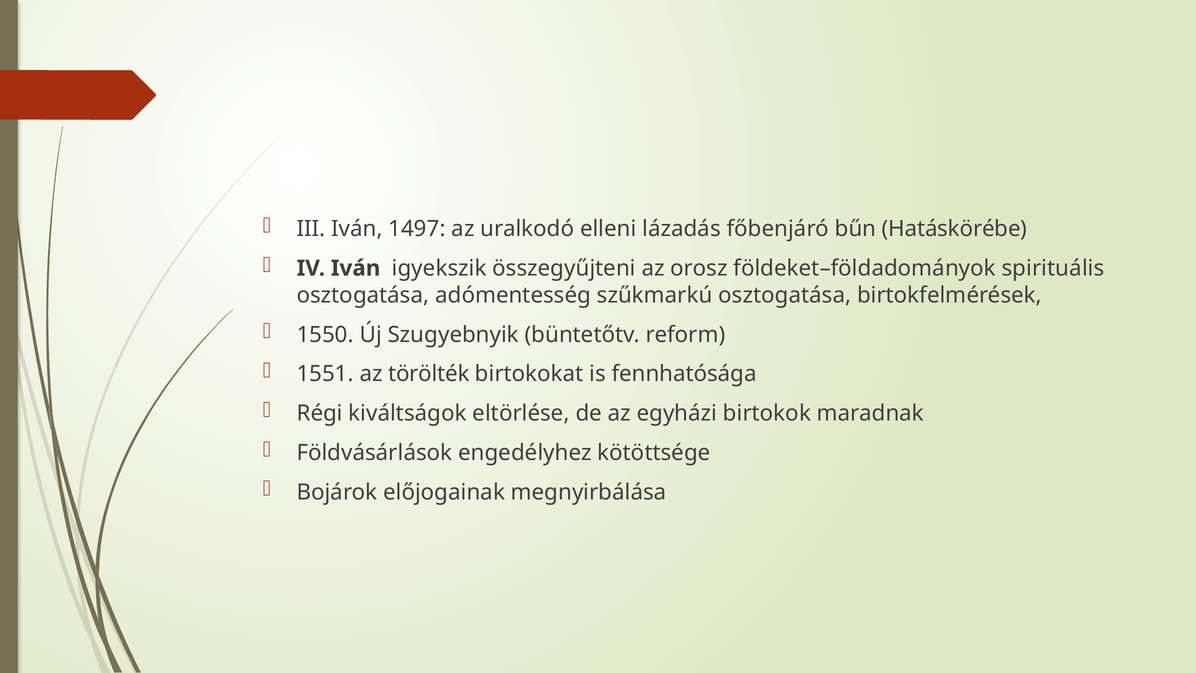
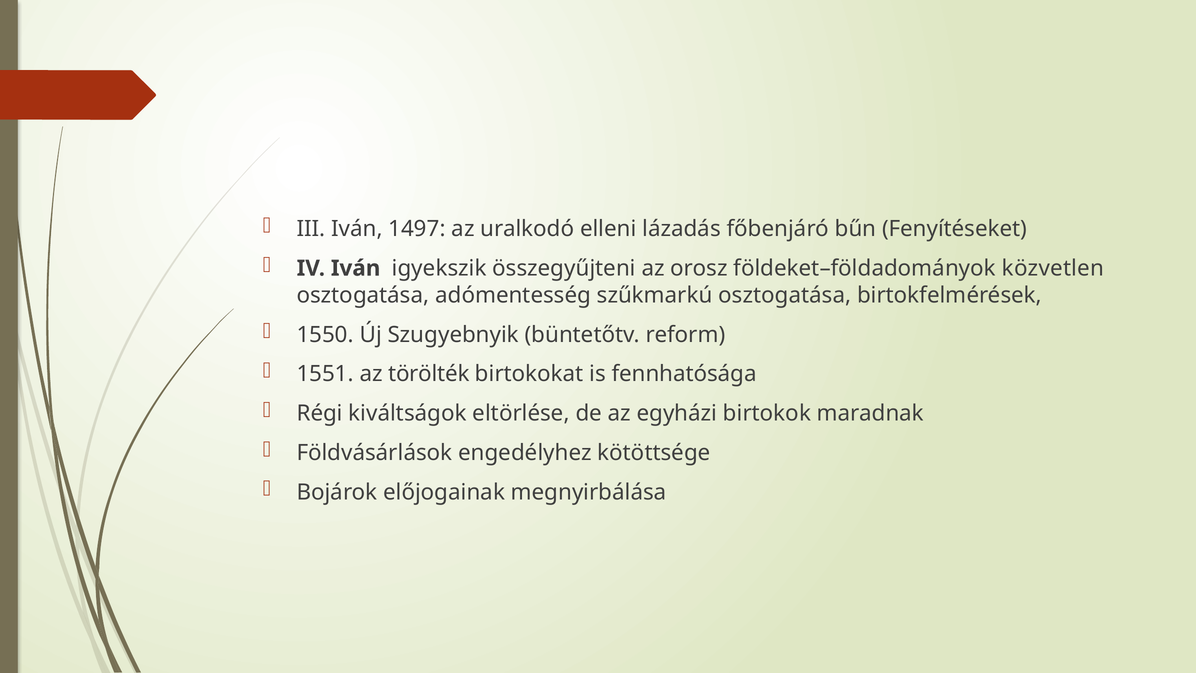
Hatáskörébe: Hatáskörébe -> Fenyítéseket
spirituális: spirituális -> közvetlen
